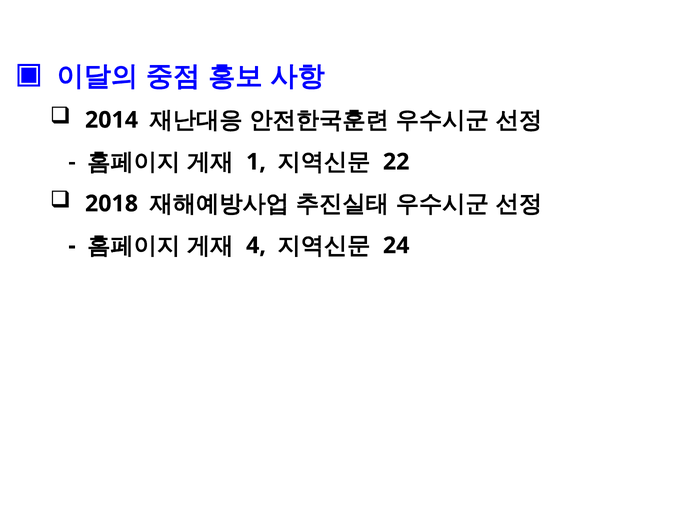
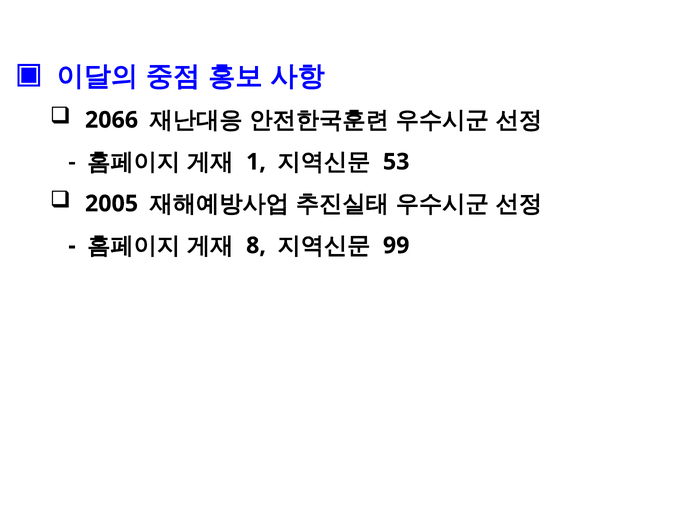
2014: 2014 -> 2066
22: 22 -> 53
2018: 2018 -> 2005
4: 4 -> 8
24: 24 -> 99
